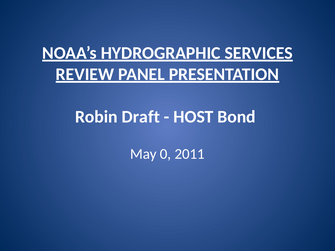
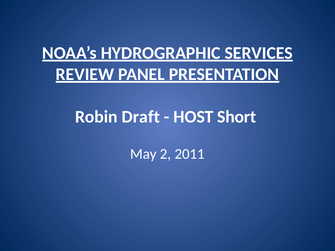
Bond: Bond -> Short
0: 0 -> 2
